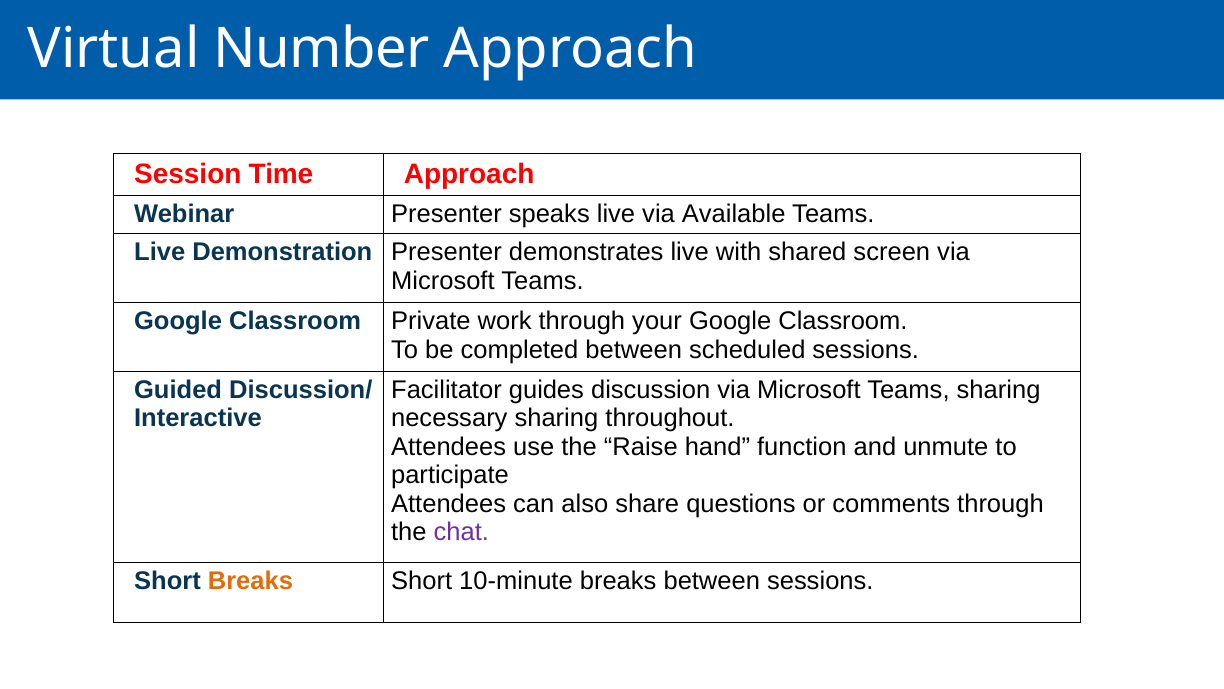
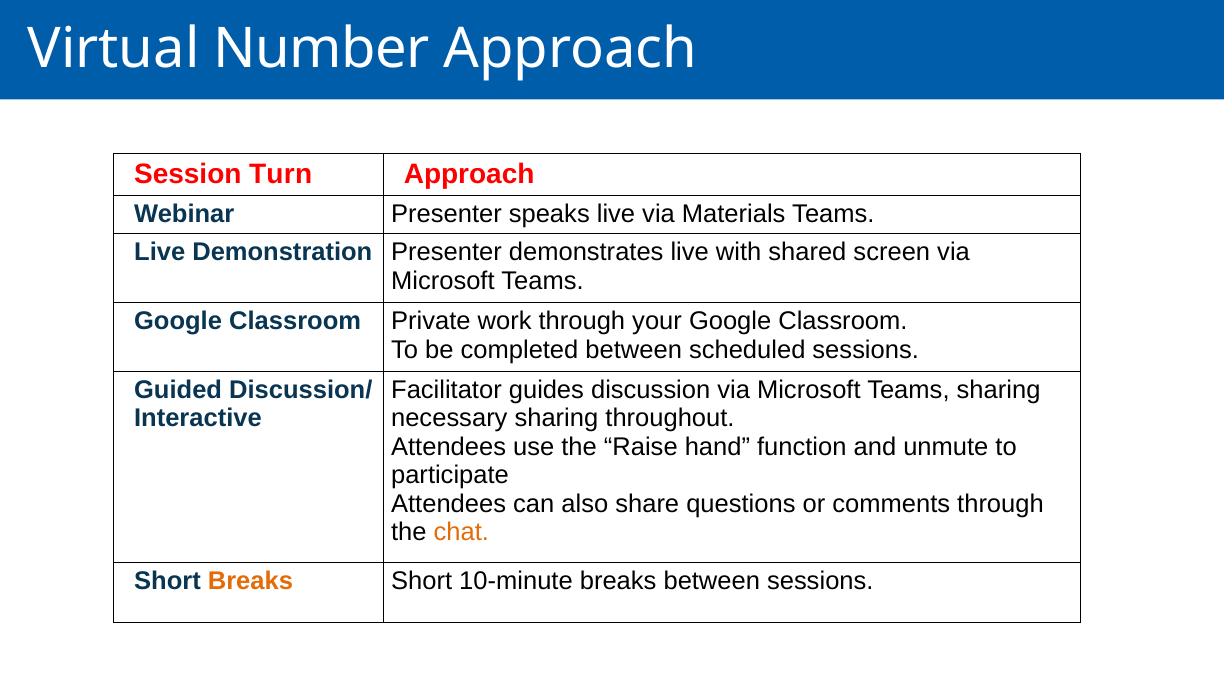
Time: Time -> Turn
Available: Available -> Materials
chat colour: purple -> orange
